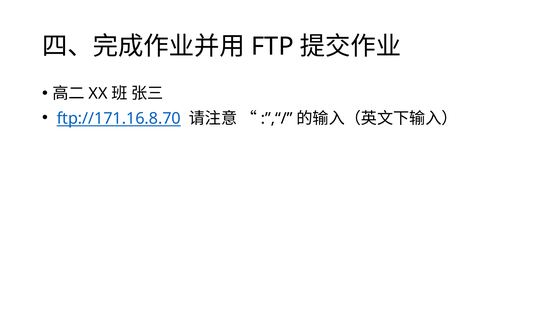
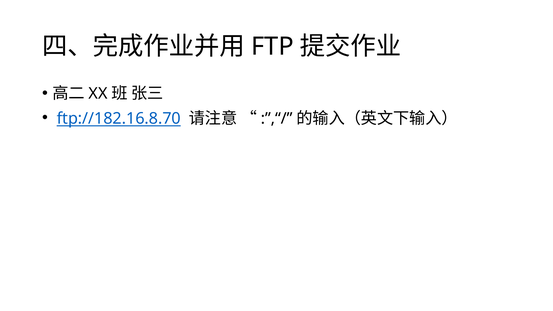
ftp://171.16.8.70: ftp://171.16.8.70 -> ftp://182.16.8.70
